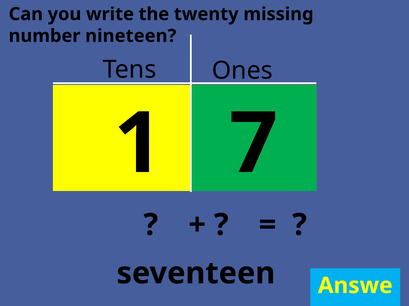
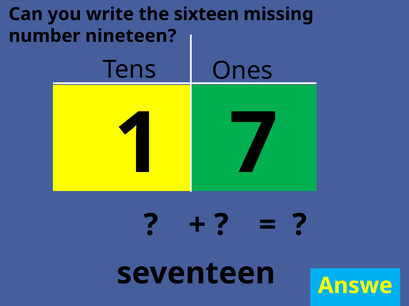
twenty: twenty -> sixteen
